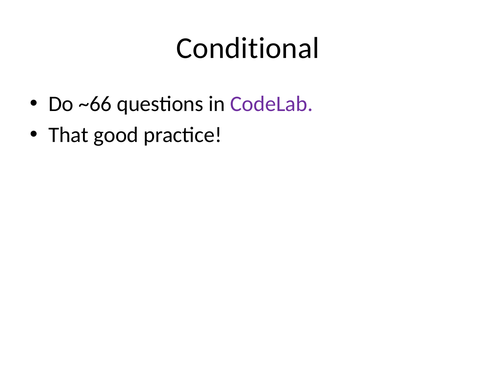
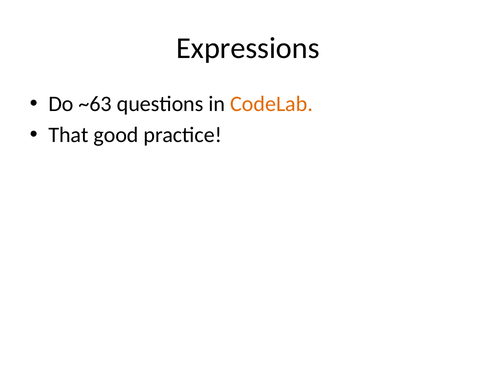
Conditional: Conditional -> Expressions
~66: ~66 -> ~63
CodeLab colour: purple -> orange
